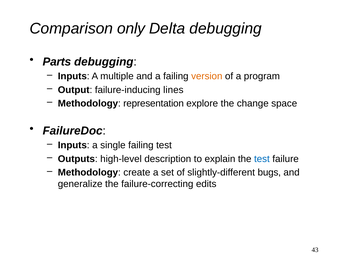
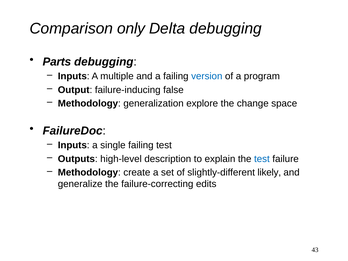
version colour: orange -> blue
lines: lines -> false
representation: representation -> generalization
bugs: bugs -> likely
